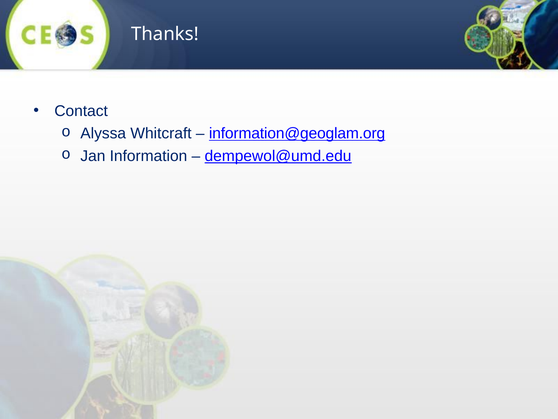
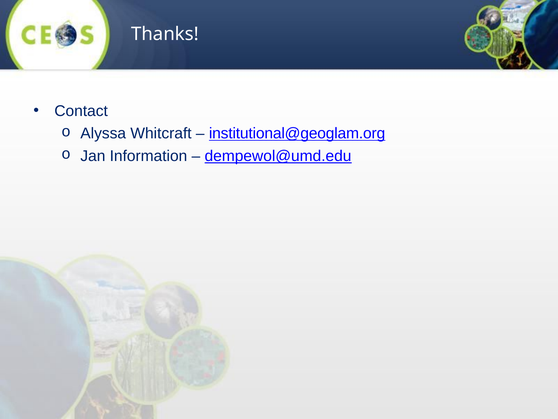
information@geoglam.org: information@geoglam.org -> institutional@geoglam.org
